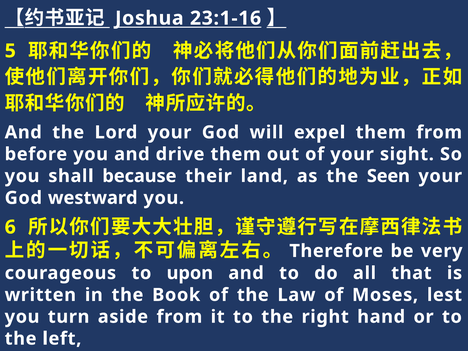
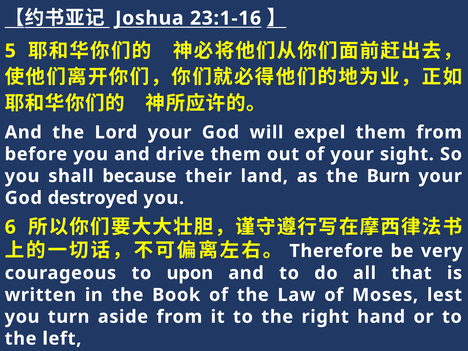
Seen: Seen -> Burn
westward: westward -> destroyed
